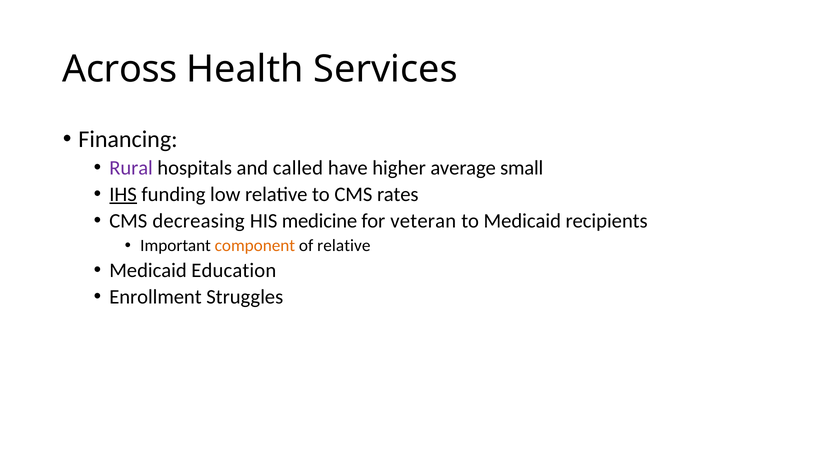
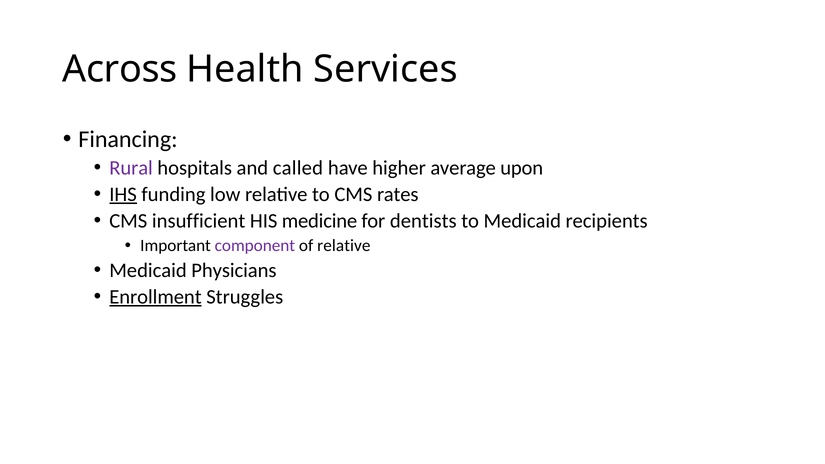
small: small -> upon
decreasing: decreasing -> insufficient
veteran: veteran -> dentists
component colour: orange -> purple
Education: Education -> Physicians
Enrollment underline: none -> present
